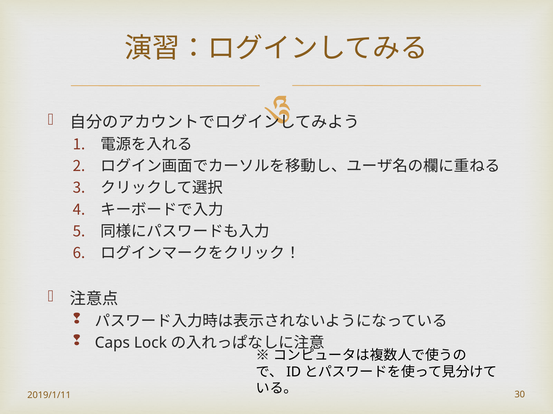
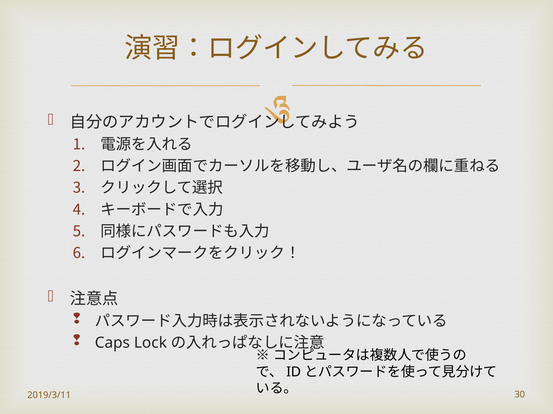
2019/1/11: 2019/1/11 -> 2019/3/11
